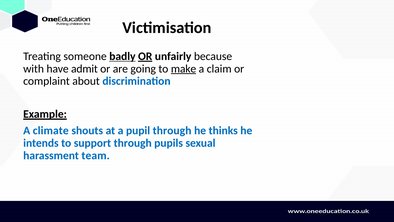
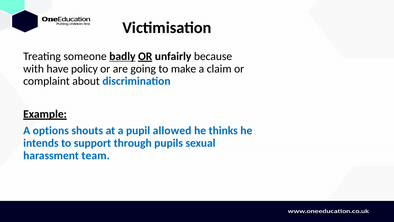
admit: admit -> policy
make underline: present -> none
climate: climate -> options
pupil through: through -> allowed
